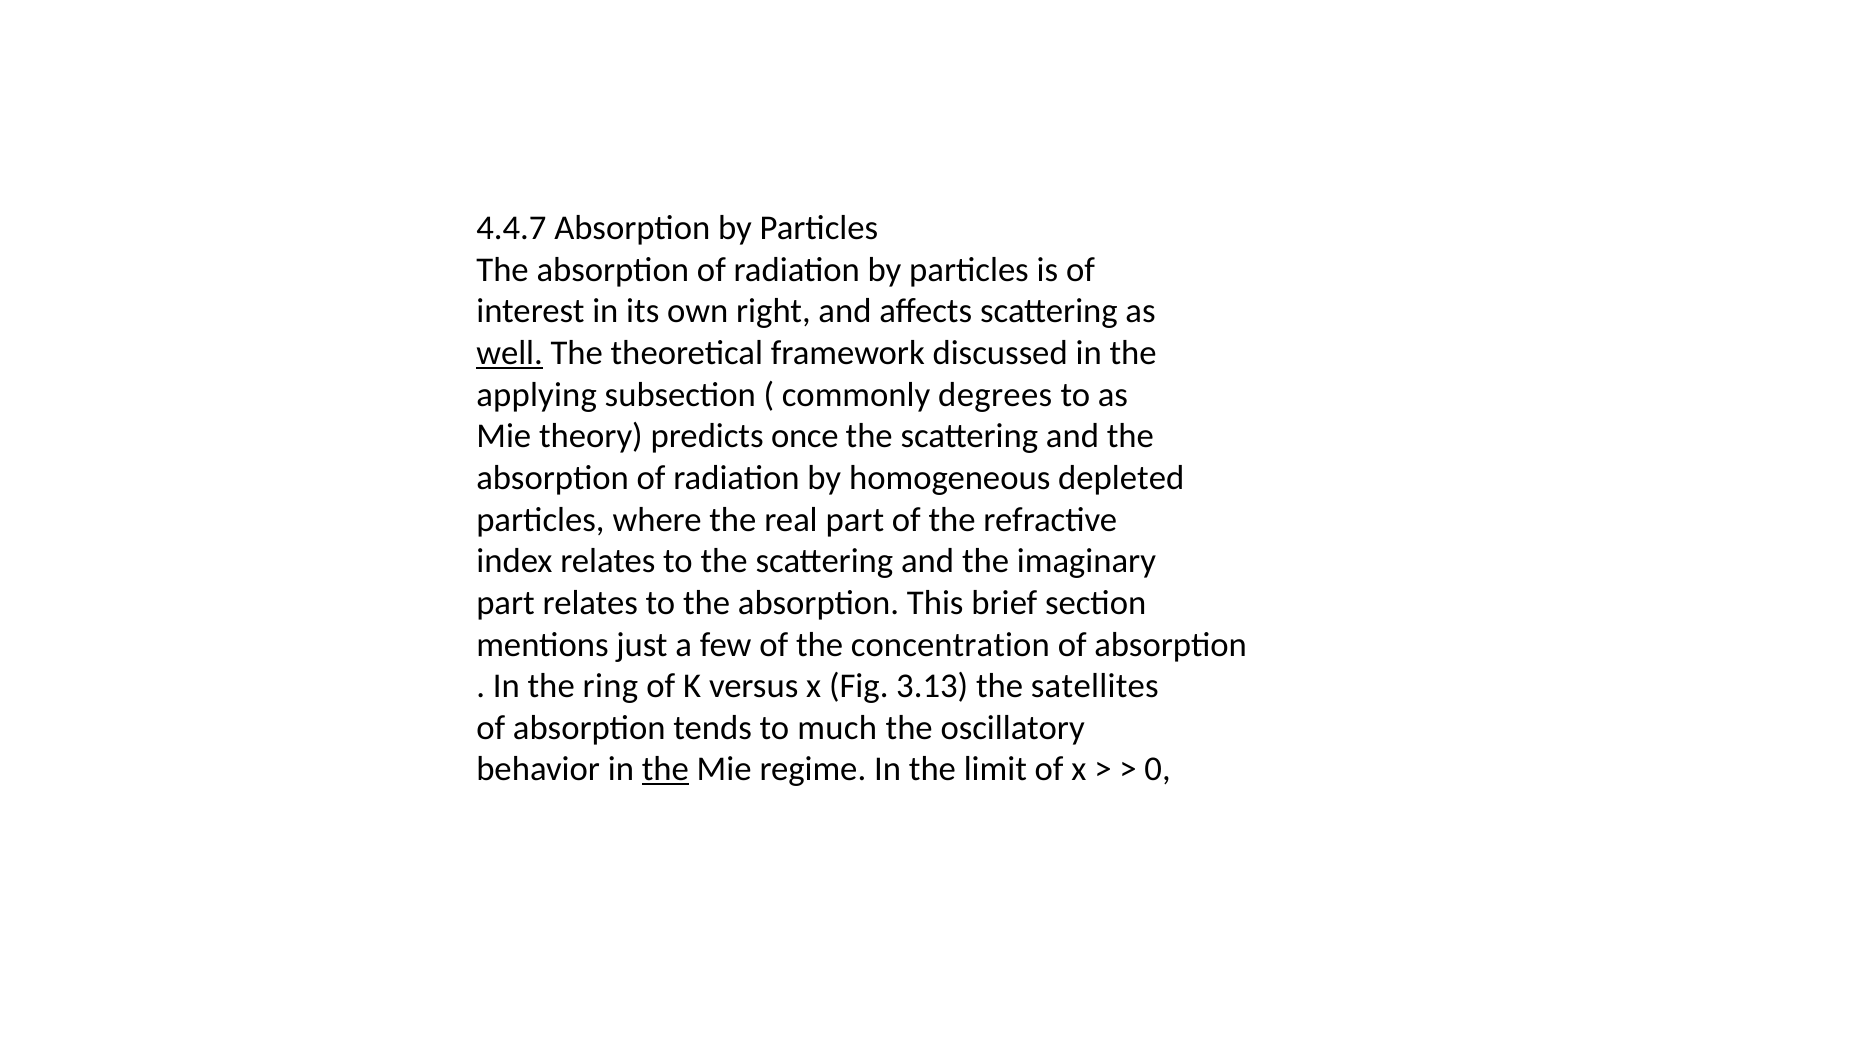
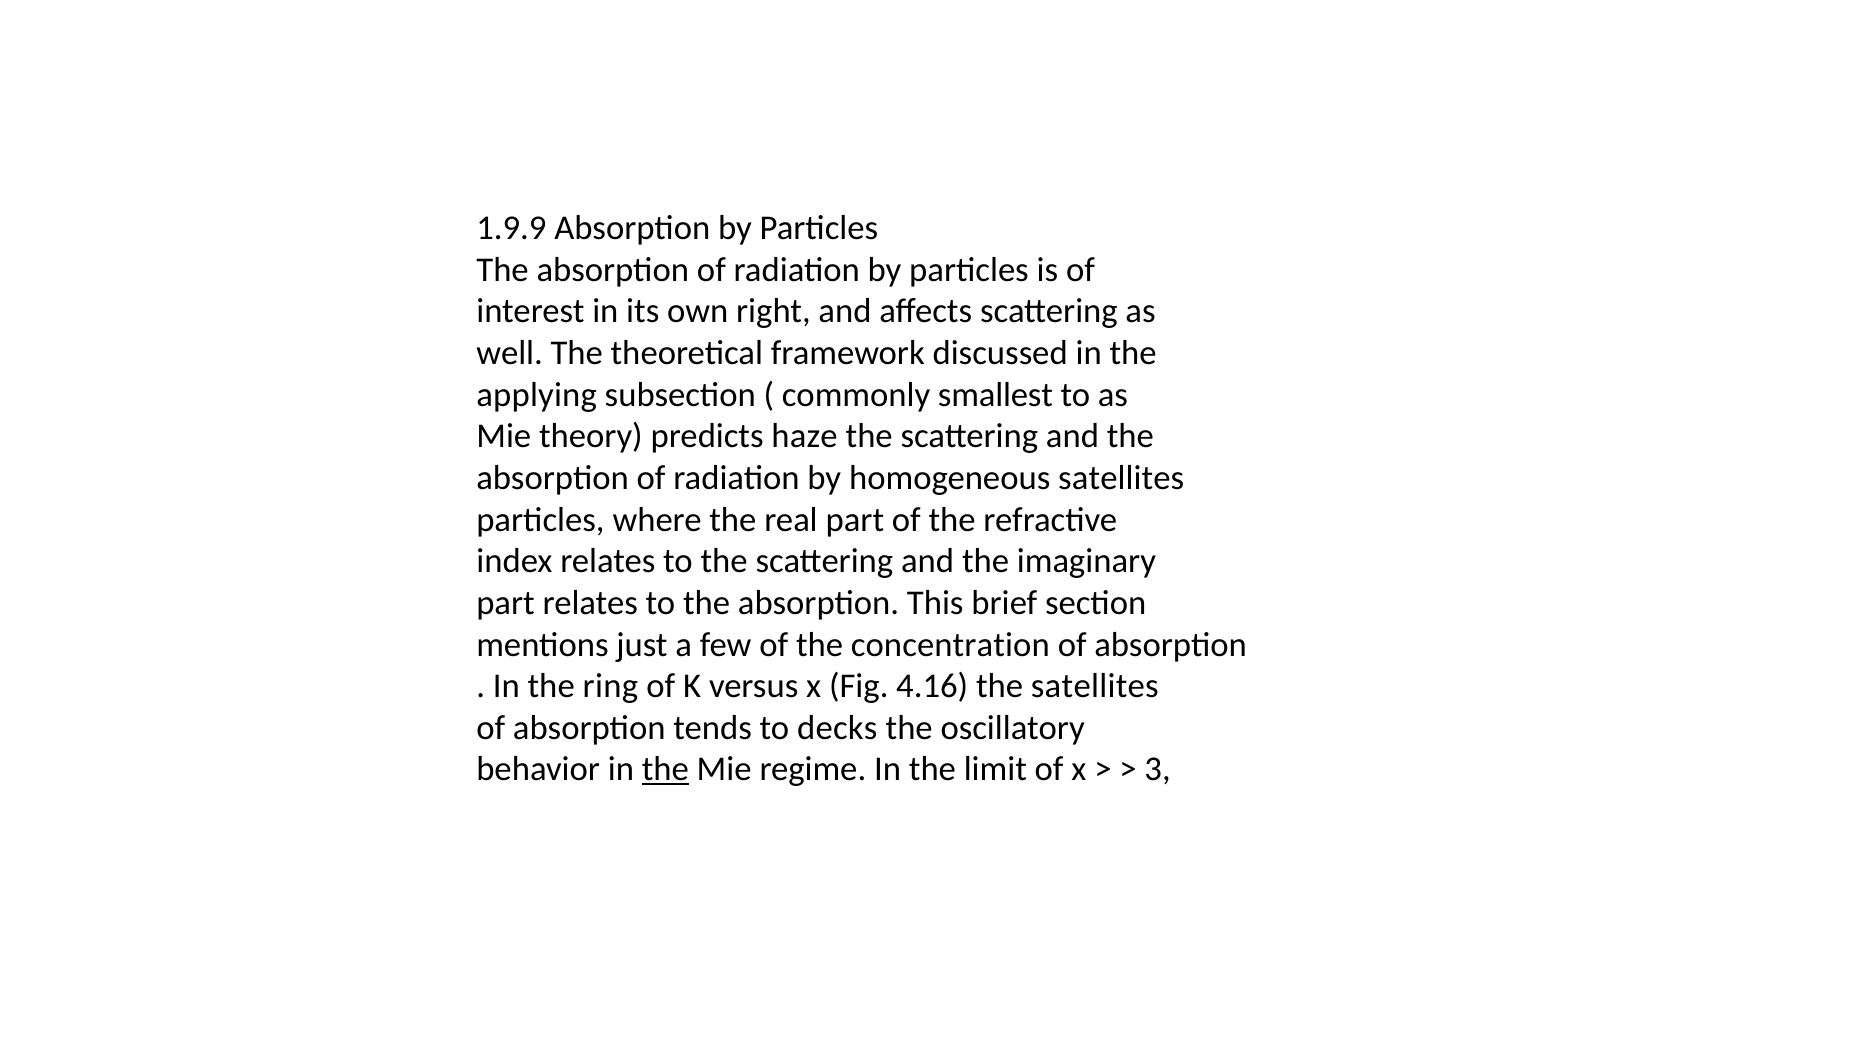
4.4.7: 4.4.7 -> 1.9.9
well underline: present -> none
degrees: degrees -> smallest
once: once -> haze
homogeneous depleted: depleted -> satellites
3.13: 3.13 -> 4.16
much: much -> decks
0: 0 -> 3
